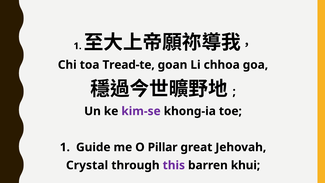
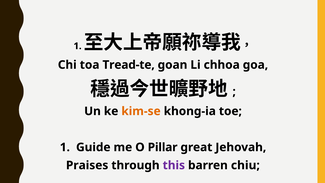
kim-se colour: purple -> orange
Crystal: Crystal -> Praises
khui: khui -> chiu
